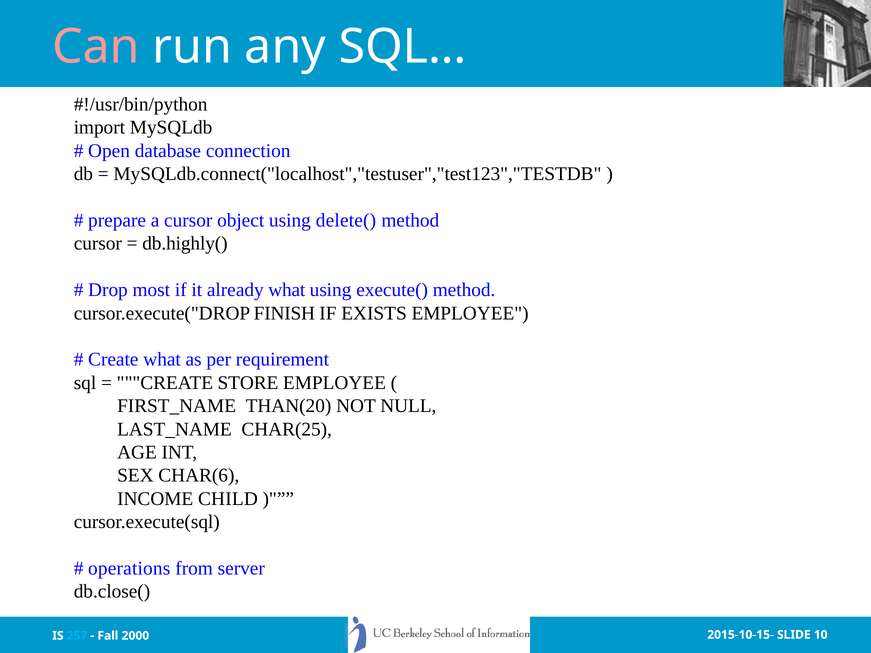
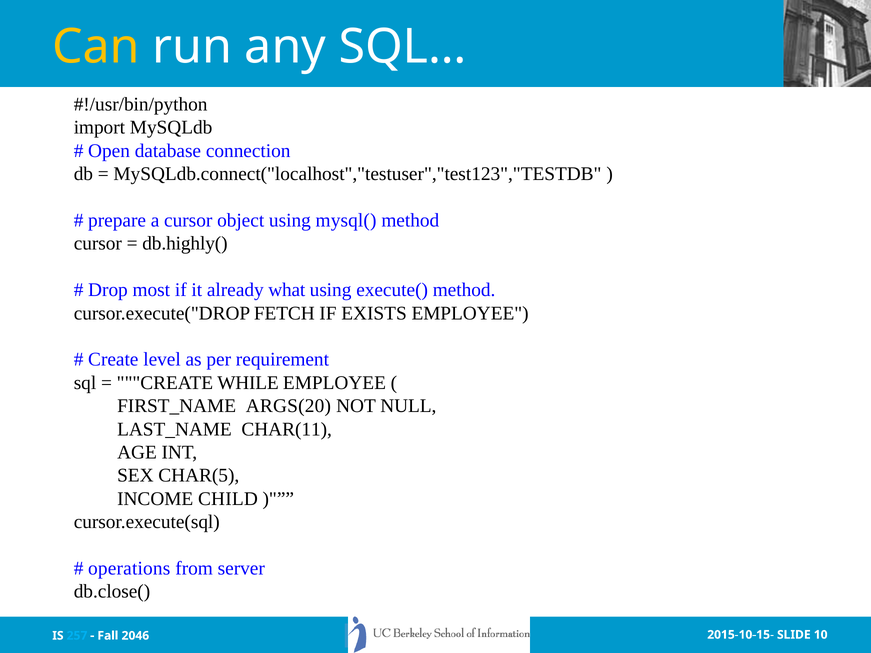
Can colour: pink -> yellow
delete(: delete( -> mysql(
FINISH: FINISH -> FETCH
Create what: what -> level
STORE: STORE -> WHILE
THAN(20: THAN(20 -> ARGS(20
CHAR(25: CHAR(25 -> CHAR(11
CHAR(6: CHAR(6 -> CHAR(5
2000: 2000 -> 2046
